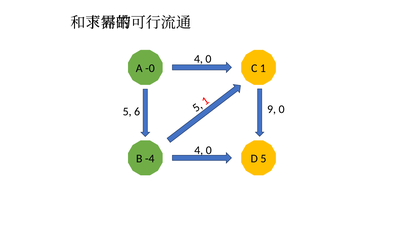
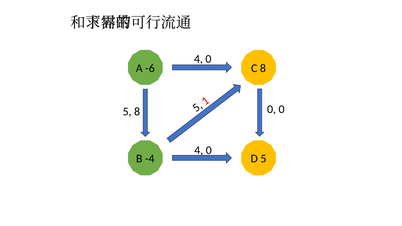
-0: -0 -> -6
C 1: 1 -> 8
9 at (272, 109): 9 -> 0
5 6: 6 -> 8
